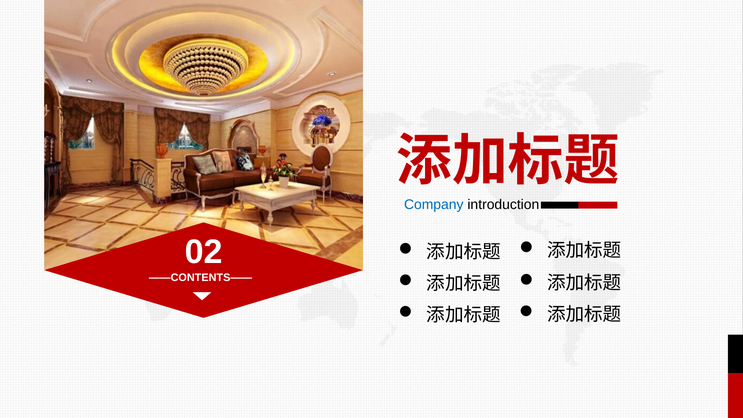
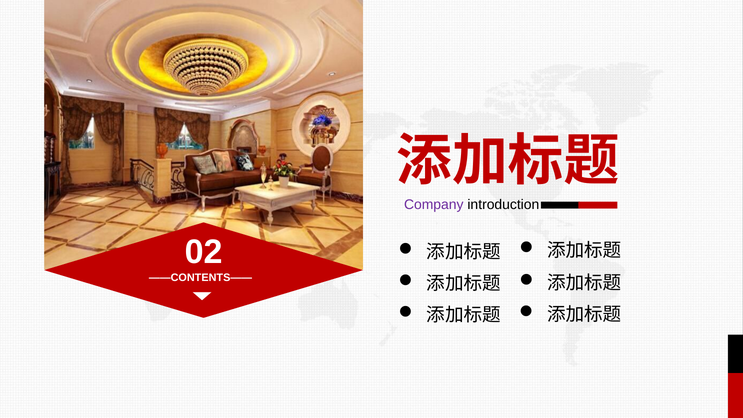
Company colour: blue -> purple
